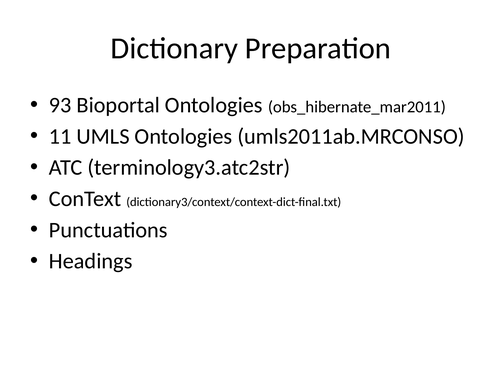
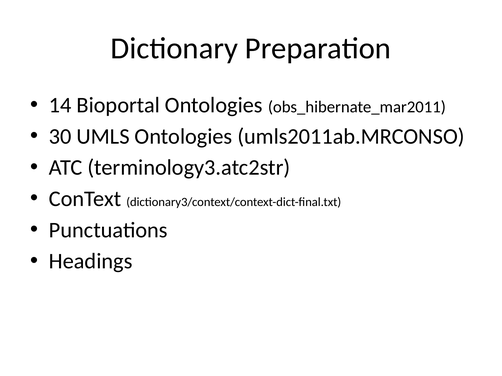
93: 93 -> 14
11: 11 -> 30
